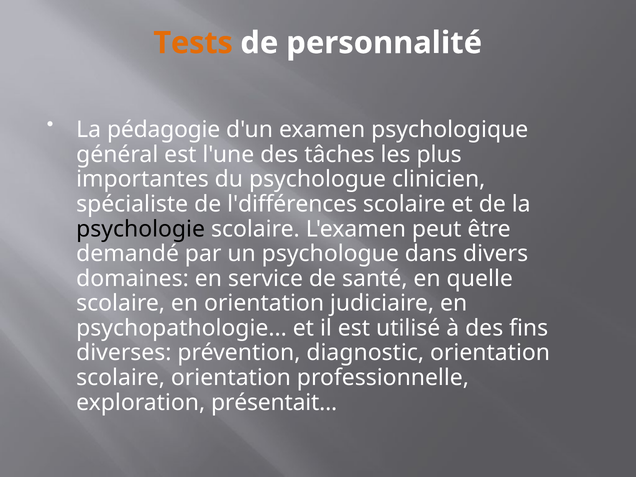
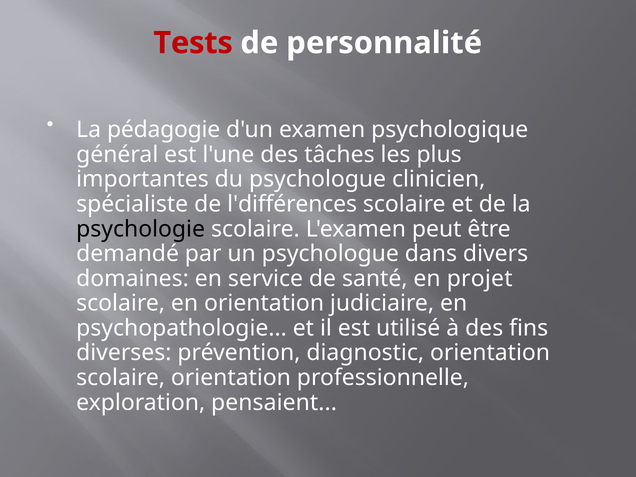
Tests colour: orange -> red
quelle: quelle -> projet
présentait: présentait -> pensaient
